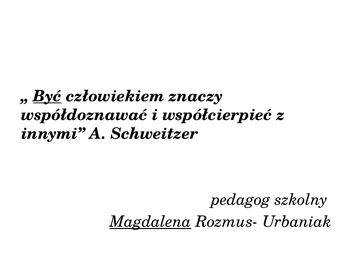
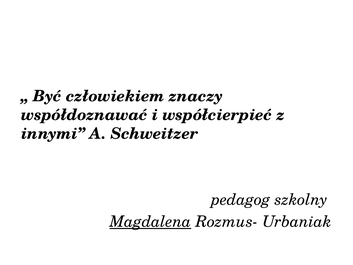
Być underline: present -> none
